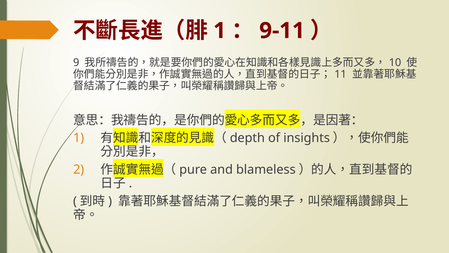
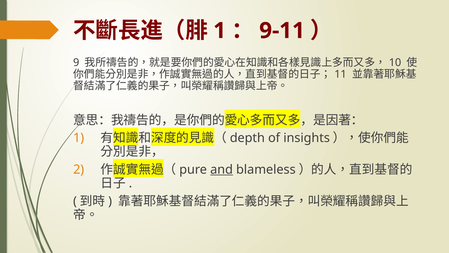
and underline: none -> present
